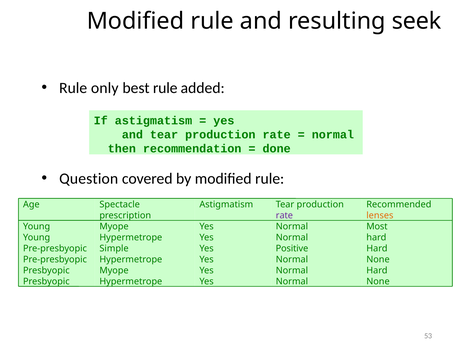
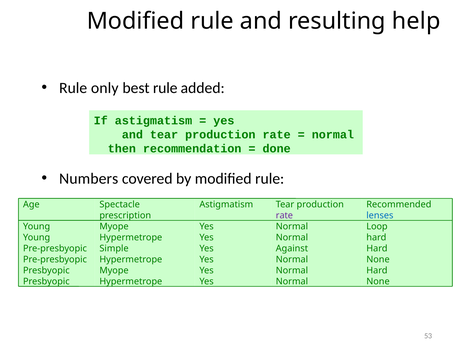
seek: seek -> help
Question: Question -> Numbers
lenses colour: orange -> blue
Most: Most -> Loop
Positive: Positive -> Against
